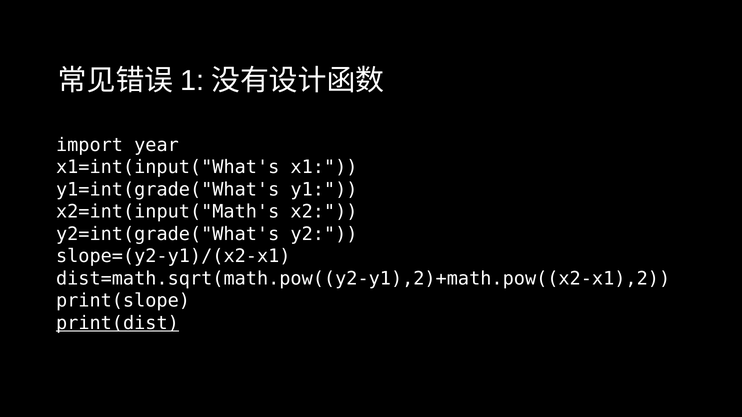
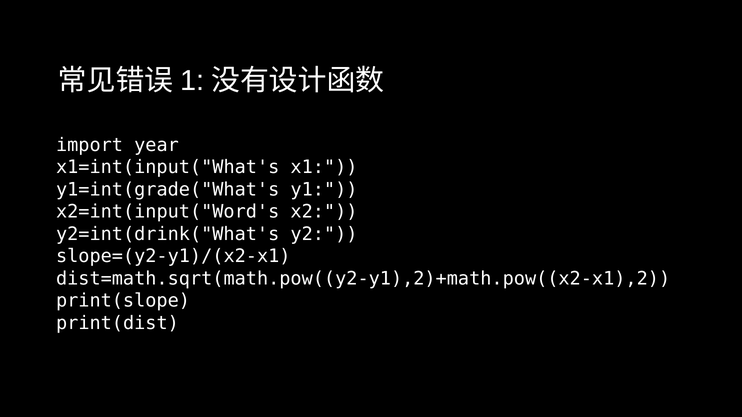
x2=int(input("Math's: x2=int(input("Math's -> x2=int(input("Word's
y2=int(grade("What's: y2=int(grade("What's -> y2=int(drink("What's
print(dist underline: present -> none
